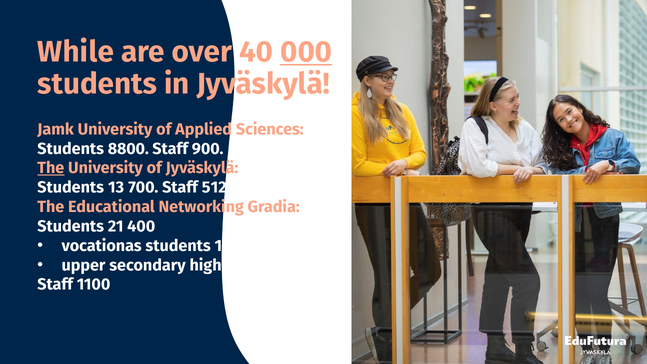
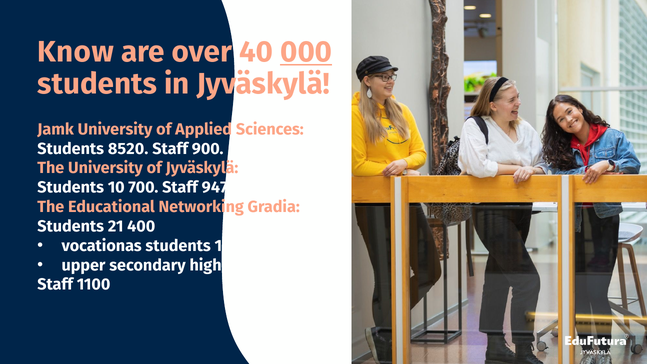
While: While -> Know
8800: 8800 -> 8520
The at (51, 168) underline: present -> none
13: 13 -> 10
5122: 5122 -> 9471
